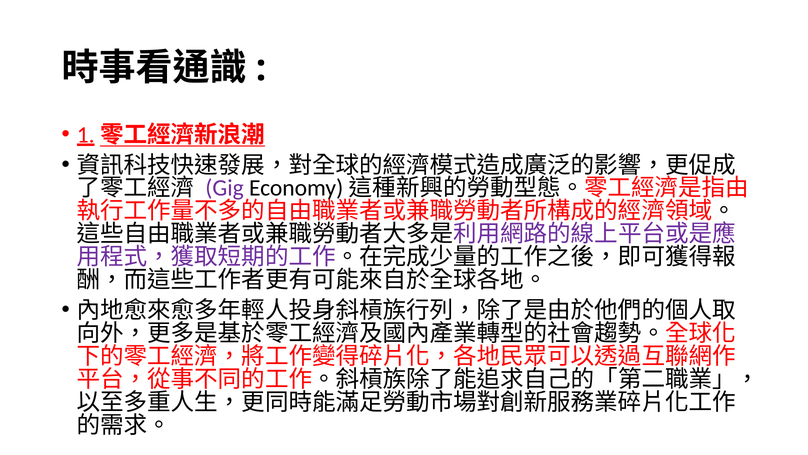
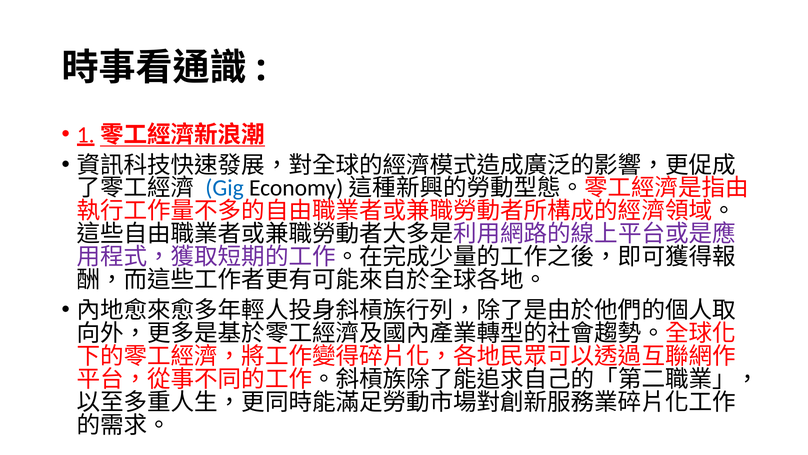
Gig colour: purple -> blue
